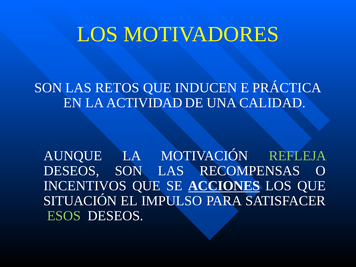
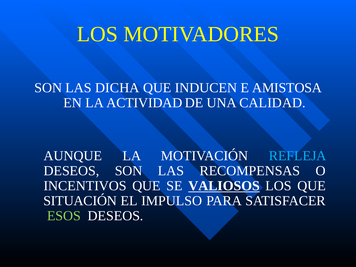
RETOS: RETOS -> DICHA
PRÁCTICA: PRÁCTICA -> AMISTOSA
REFLEJA colour: light green -> light blue
ACCIONES: ACCIONES -> VALIOSOS
